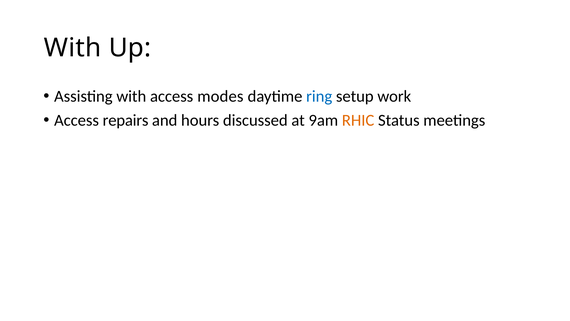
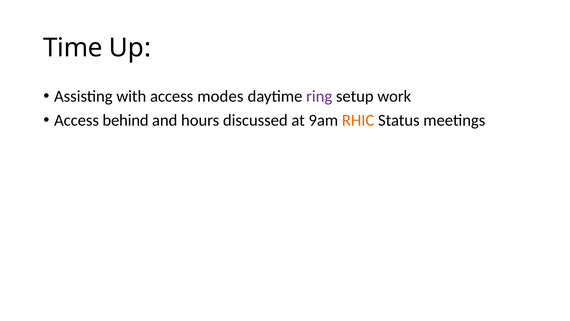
With at (73, 48): With -> Time
ring colour: blue -> purple
repairs: repairs -> behind
